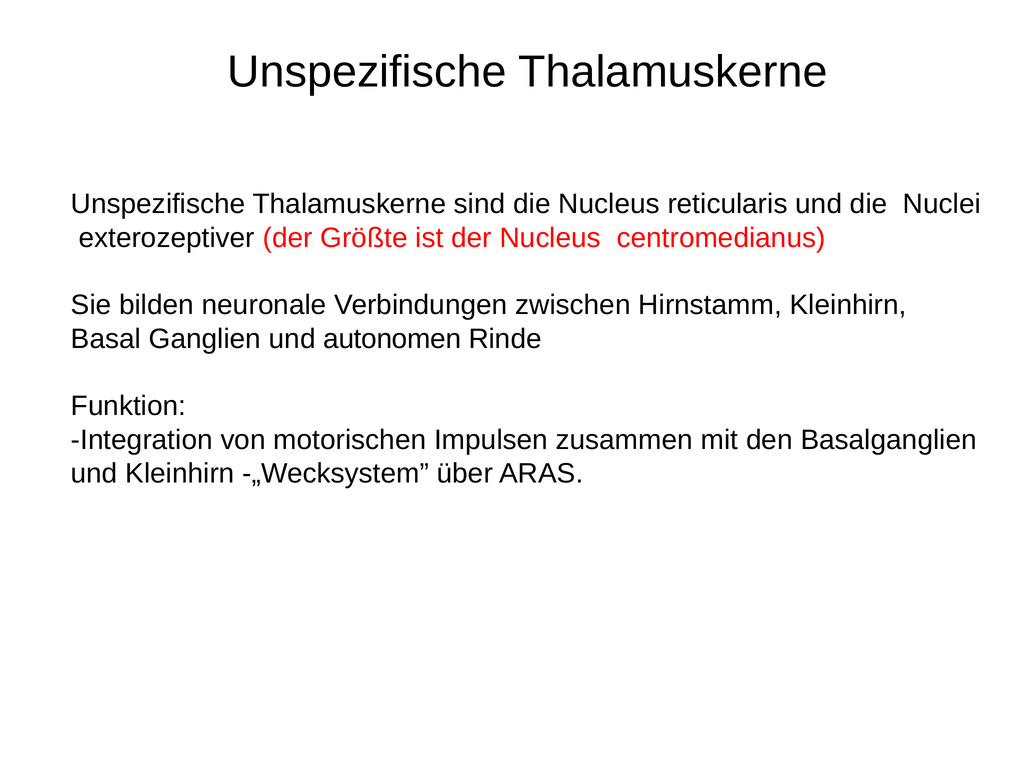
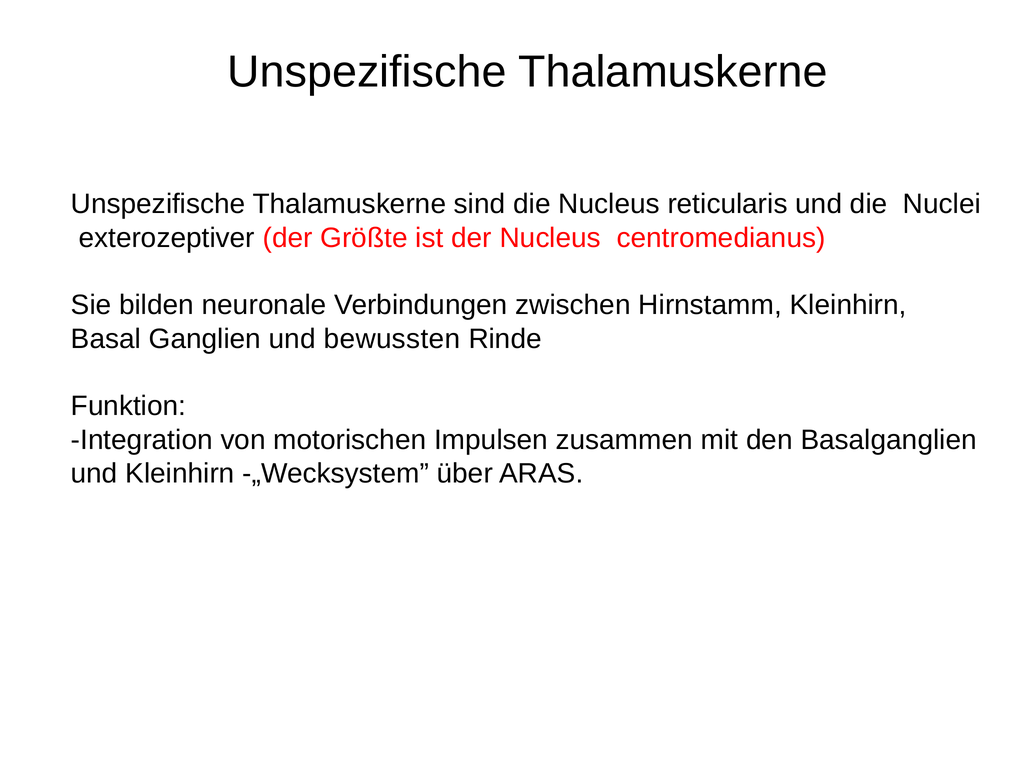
autonomen: autonomen -> bewussten
